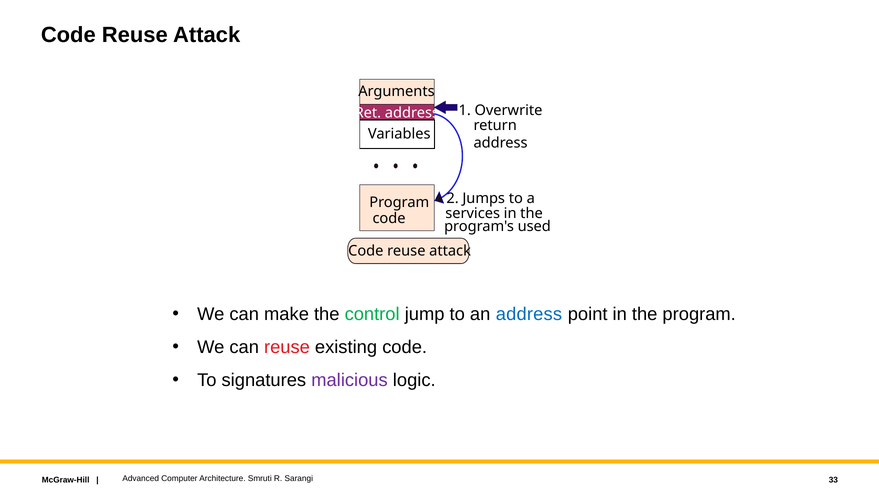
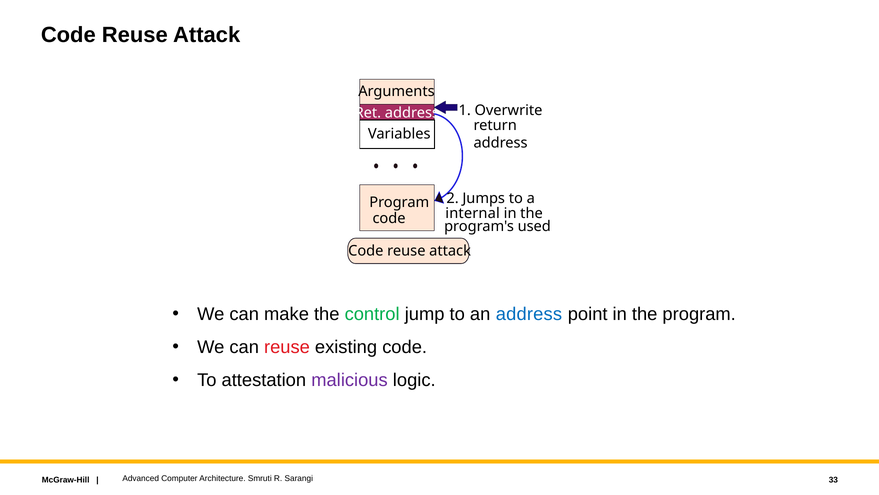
services: services -> internal
signatures: signatures -> attestation
